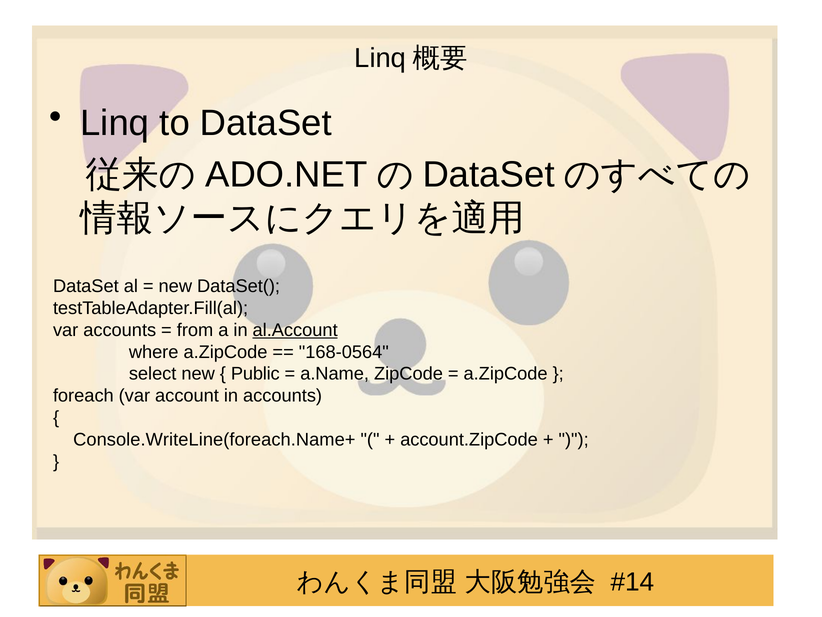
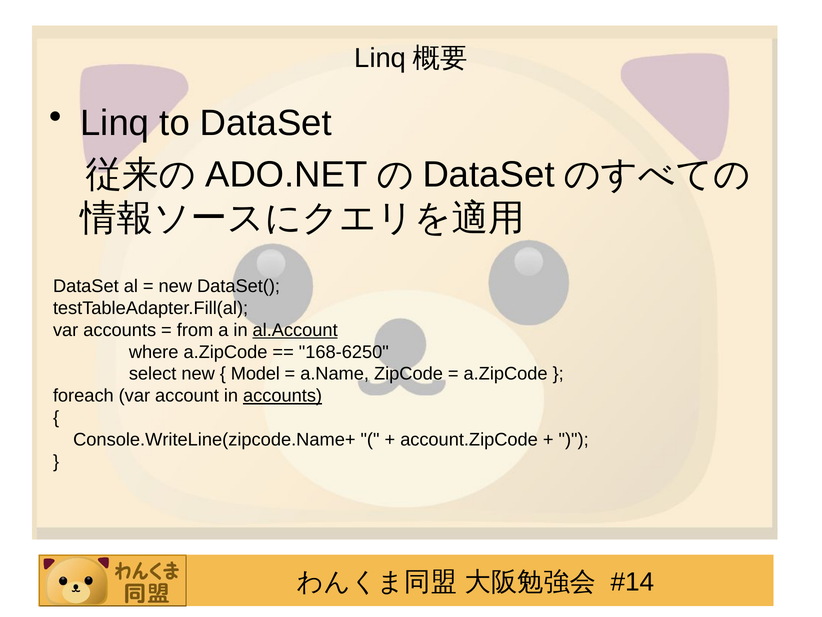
168-0564: 168-0564 -> 168-6250
Public: Public -> Model
accounts at (283, 396) underline: none -> present
Console.WriteLine(foreach.Name+: Console.WriteLine(foreach.Name+ -> Console.WriteLine(zipcode.Name+
